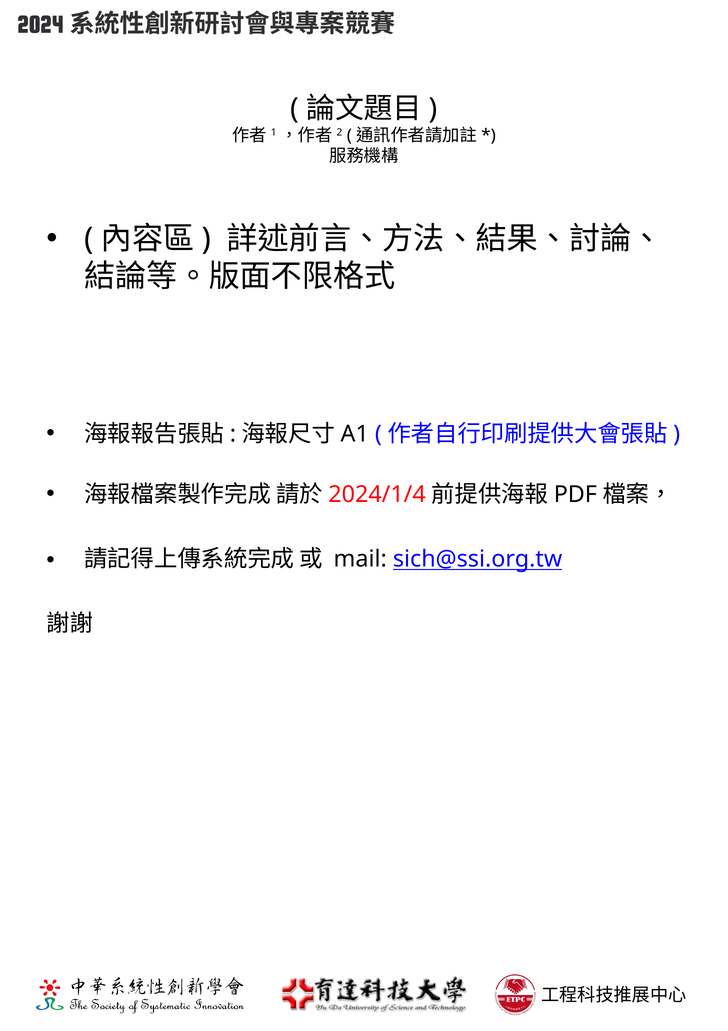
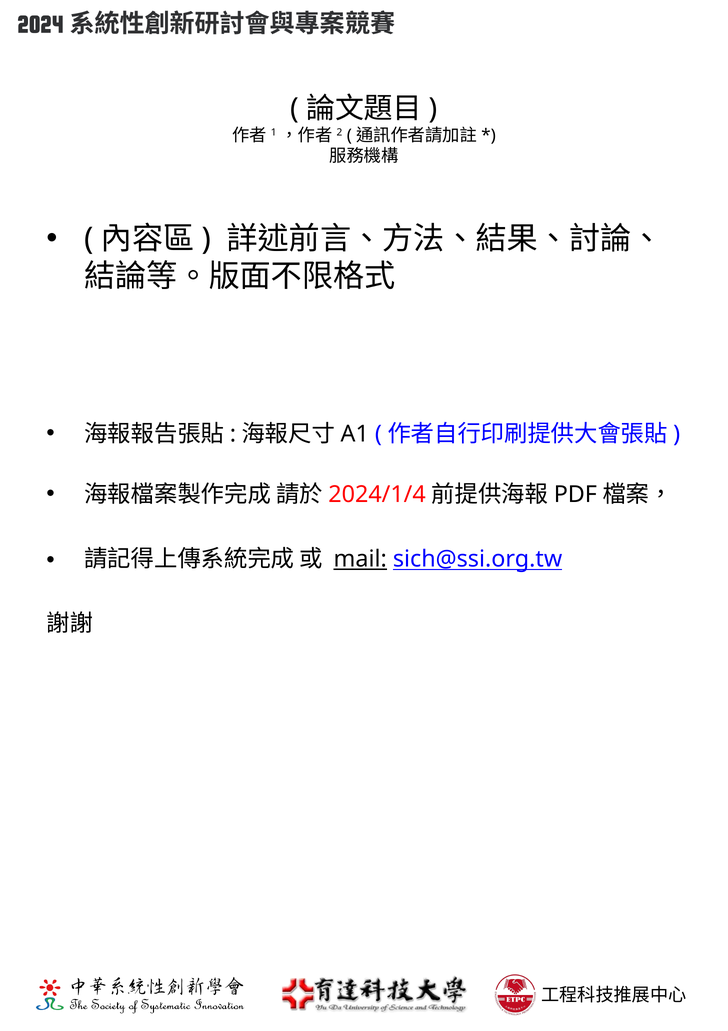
mail underline: none -> present
